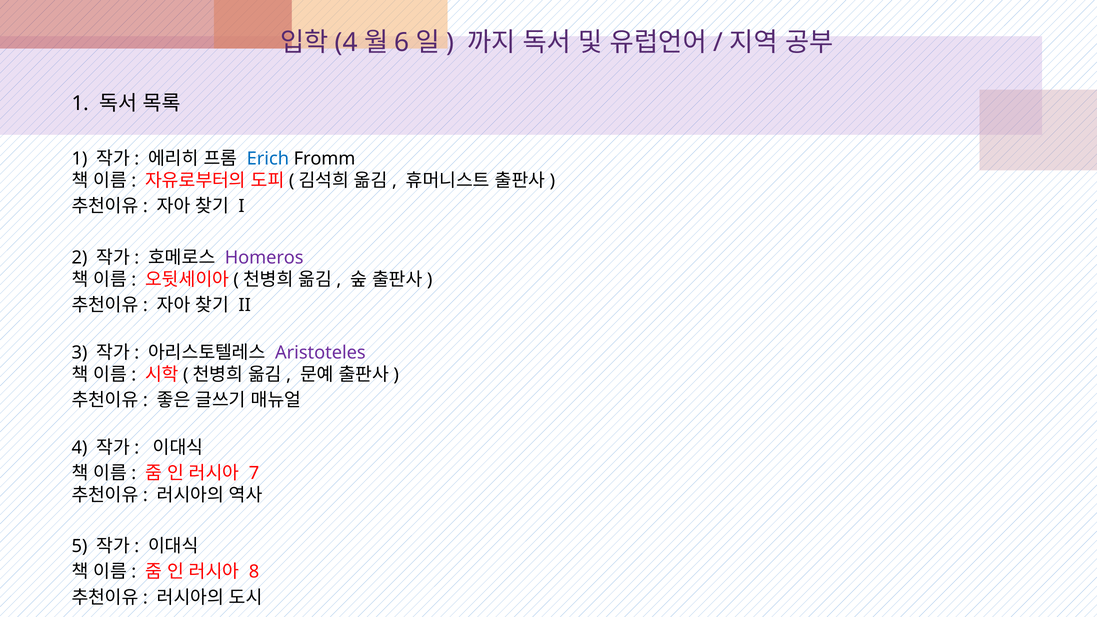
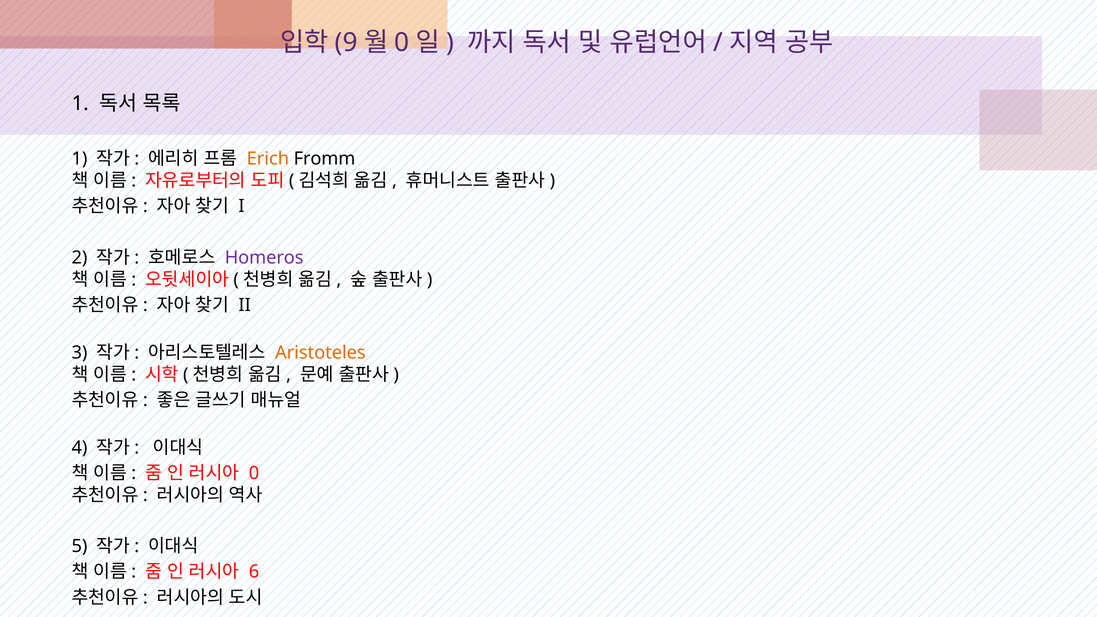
4 at (346, 43): 4 -> 9
6 at (402, 43): 6 -> 0
Erich colour: blue -> orange
Aristoteles colour: purple -> orange
7 at (254, 473): 7 -> 0
8: 8 -> 6
